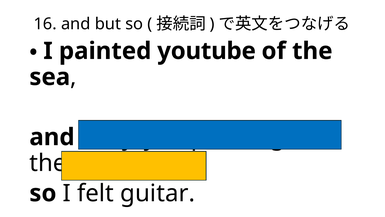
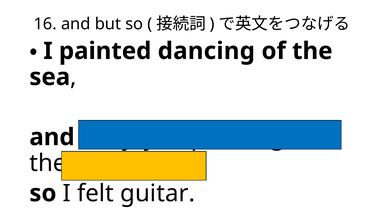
youtube: youtube -> dancing
